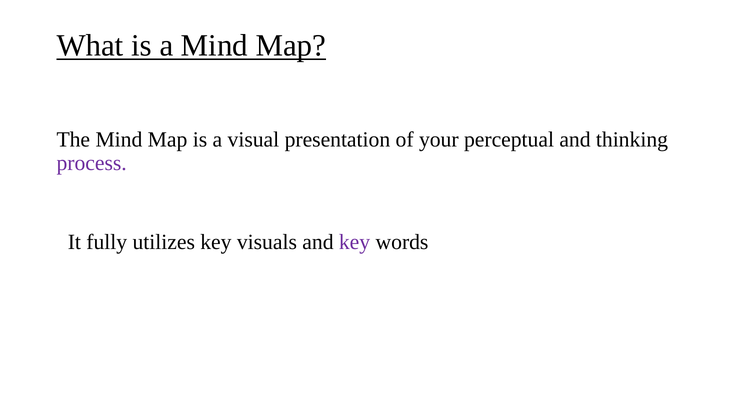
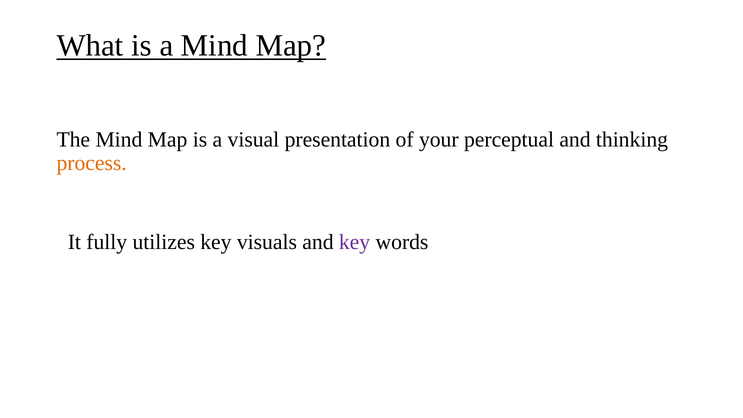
process colour: purple -> orange
